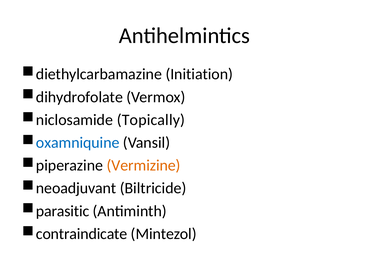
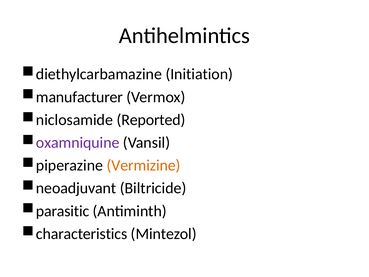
dihydrofolate: dihydrofolate -> manufacturer
Topically: Topically -> Reported
oxamniquine colour: blue -> purple
contraindicate: contraindicate -> characteristics
